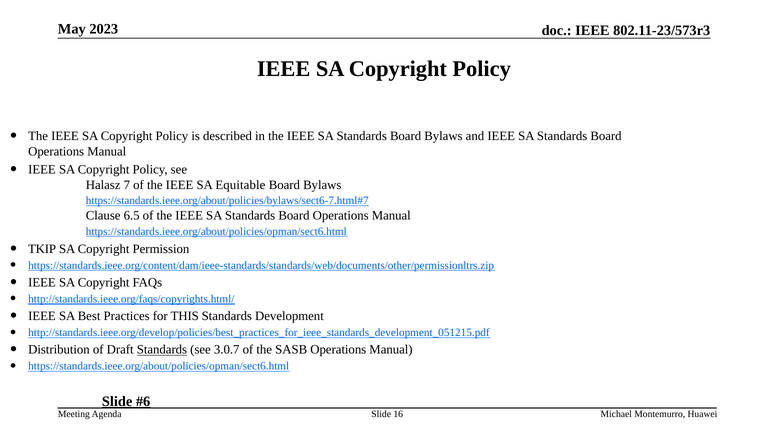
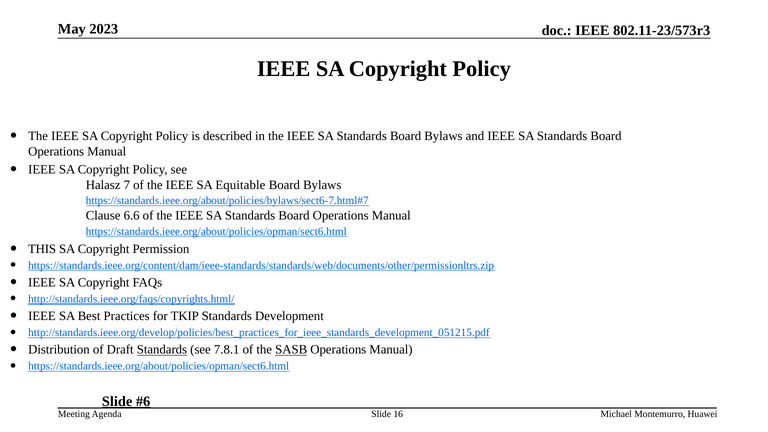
6.5: 6.5 -> 6.6
TKIP: TKIP -> THIS
THIS: THIS -> TKIP
3.0.7: 3.0.7 -> 7.8.1
SASB underline: none -> present
